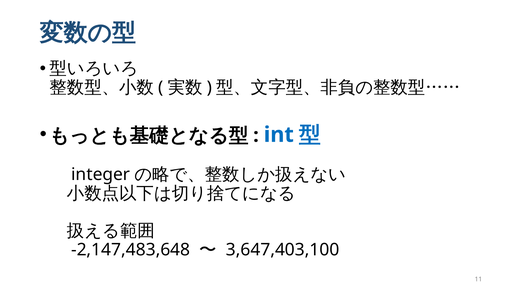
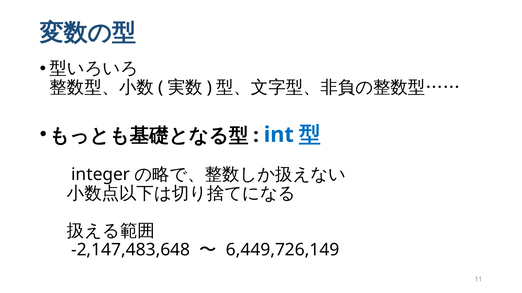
3,647,403,100: 3,647,403,100 -> 6,449,726,149
